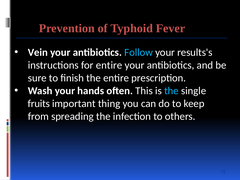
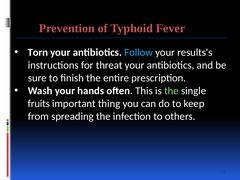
Vein: Vein -> Torn
for entire: entire -> threat
the at (171, 91) colour: light blue -> light green
